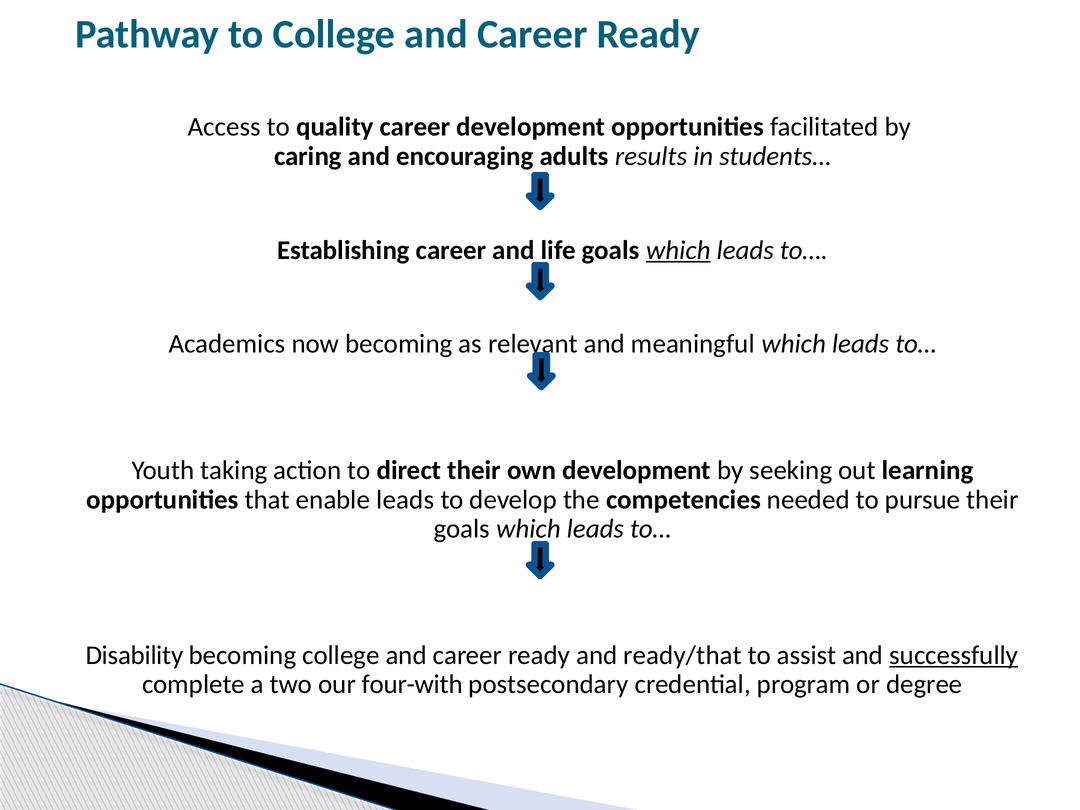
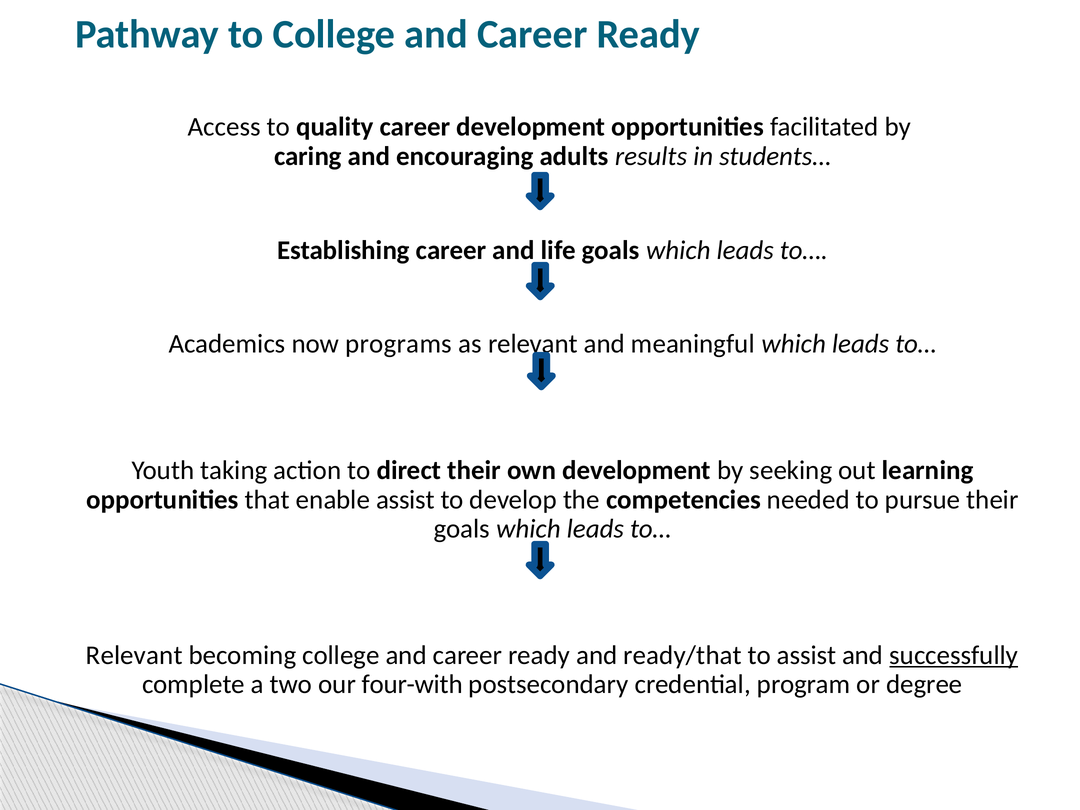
which at (678, 250) underline: present -> none
now becoming: becoming -> programs
enable leads: leads -> assist
Disability at (134, 655): Disability -> Relevant
